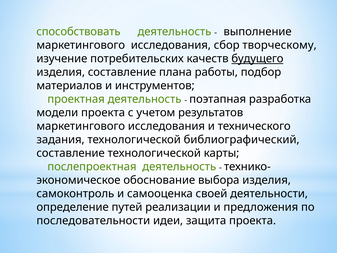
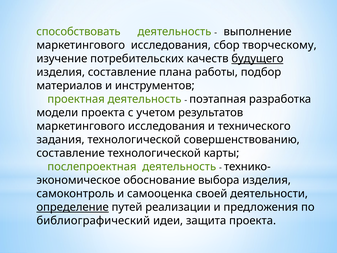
библиографический: библиографический -> совершенствованию
определение underline: none -> present
последовательности: последовательности -> библиографический
